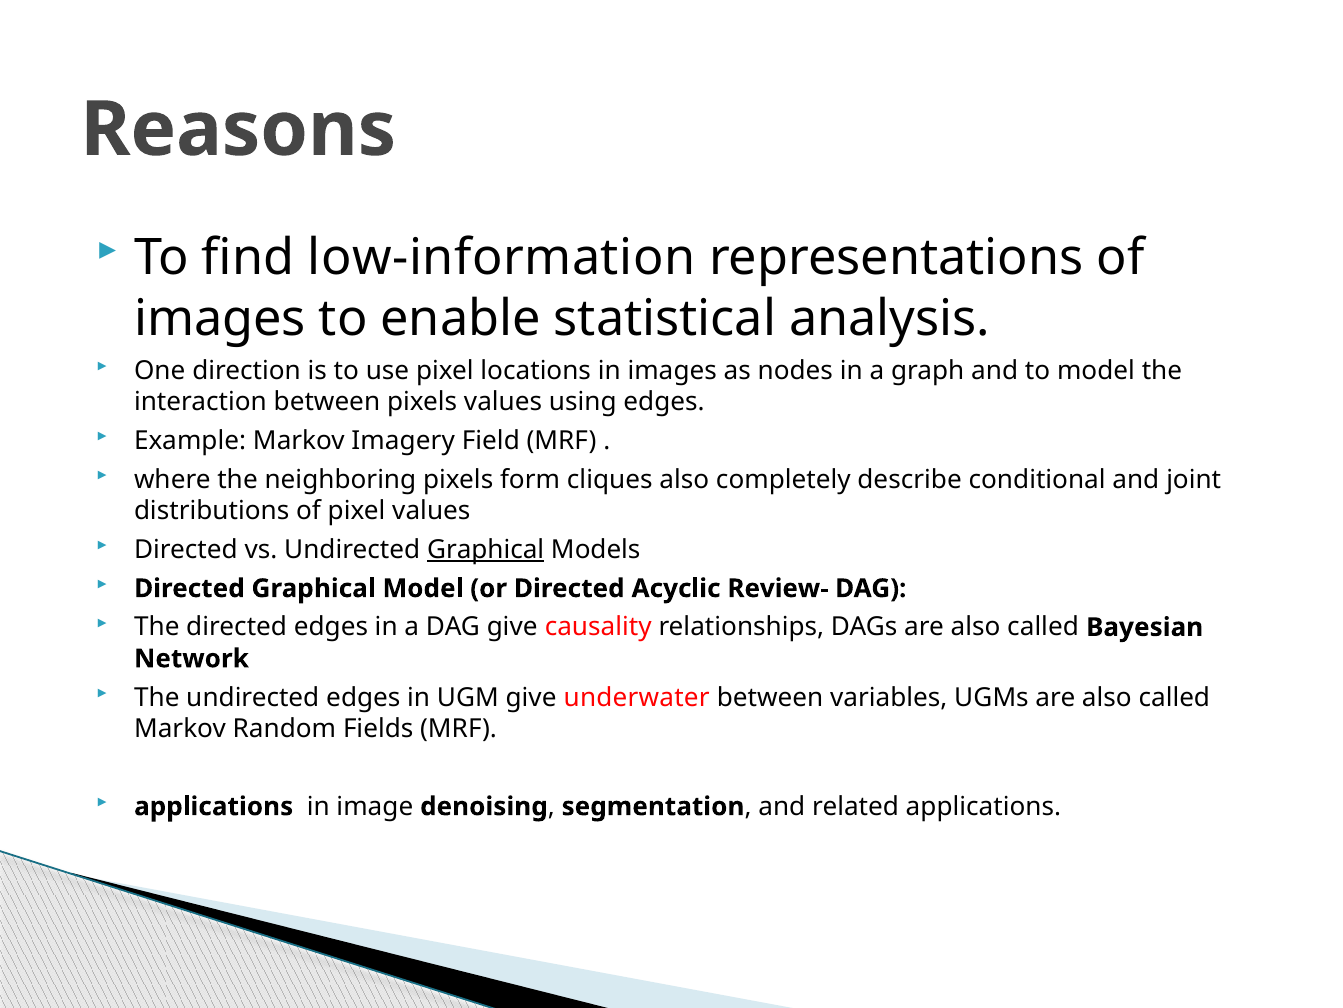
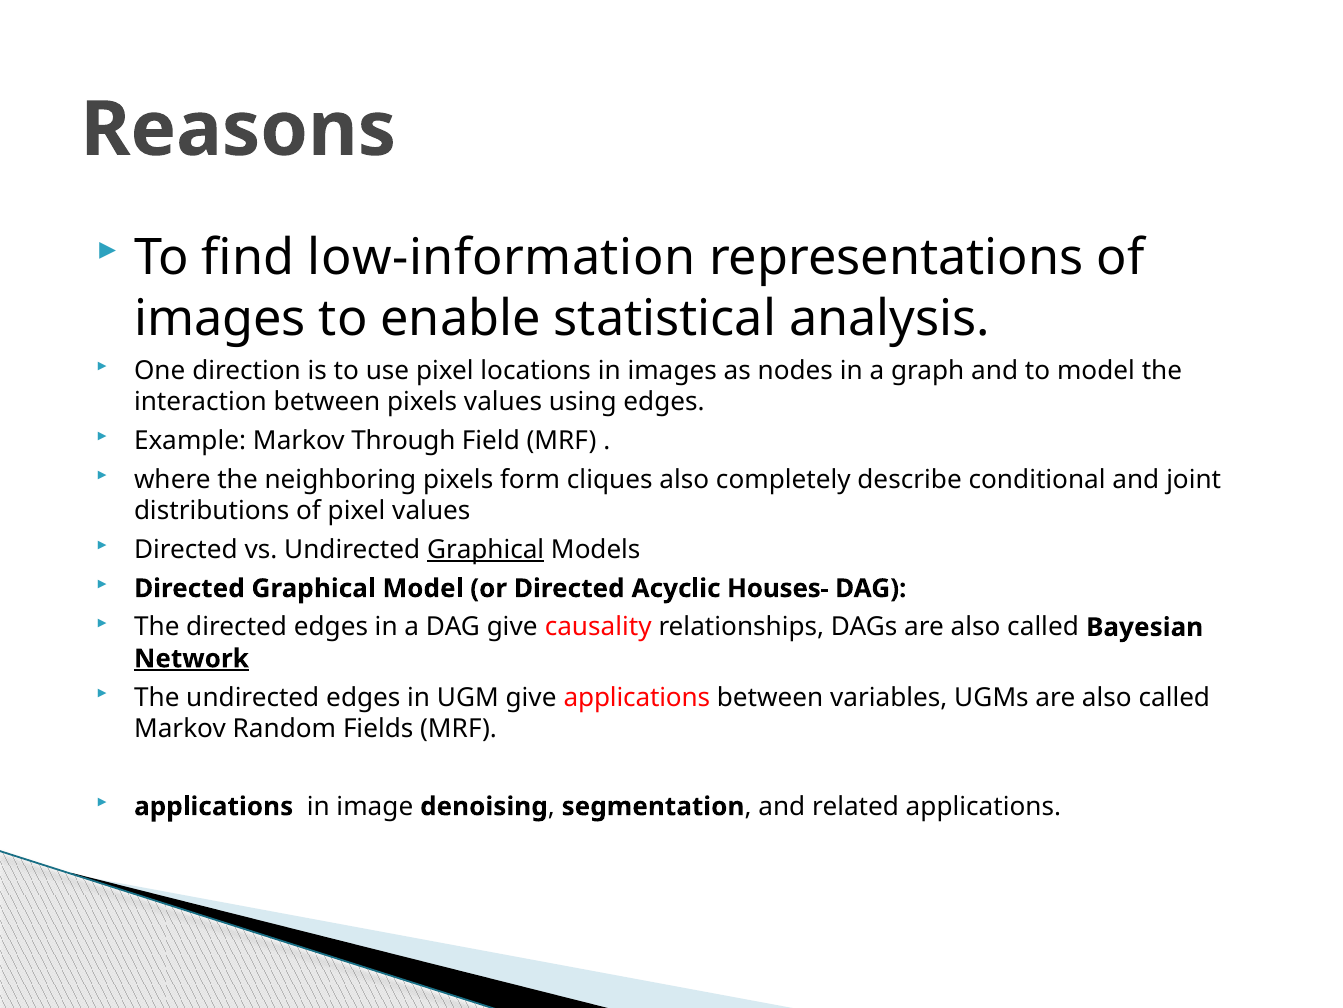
Imagery: Imagery -> Through
Review-: Review- -> Houses-
Network underline: none -> present
give underwater: underwater -> applications
